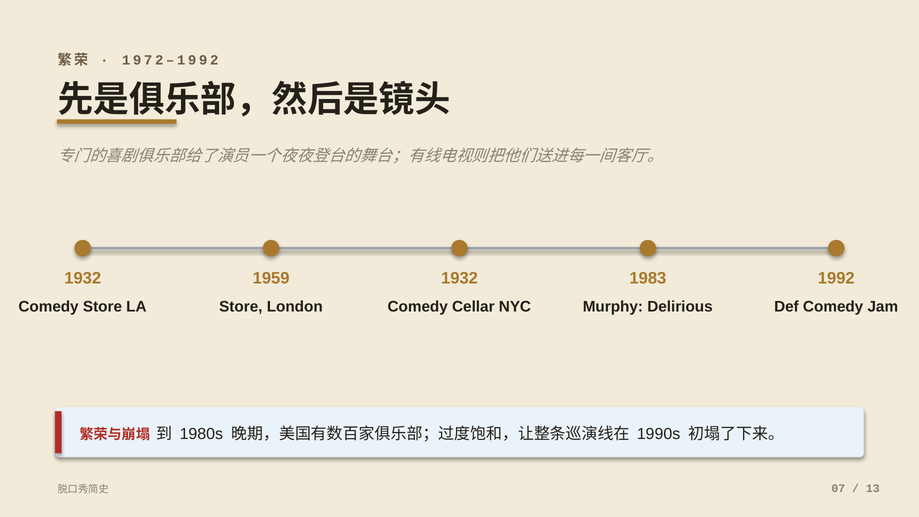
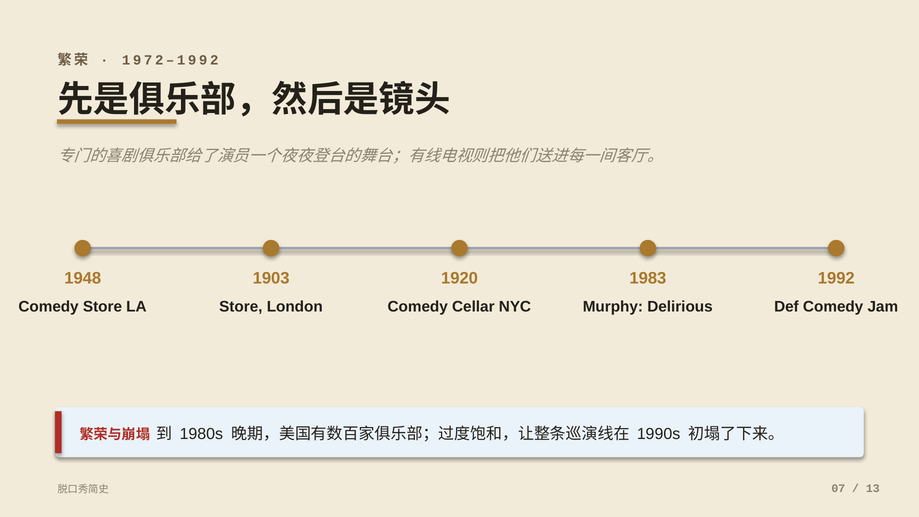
1932 at (83, 278): 1932 -> 1948
1959: 1959 -> 1903
1932 at (460, 278): 1932 -> 1920
